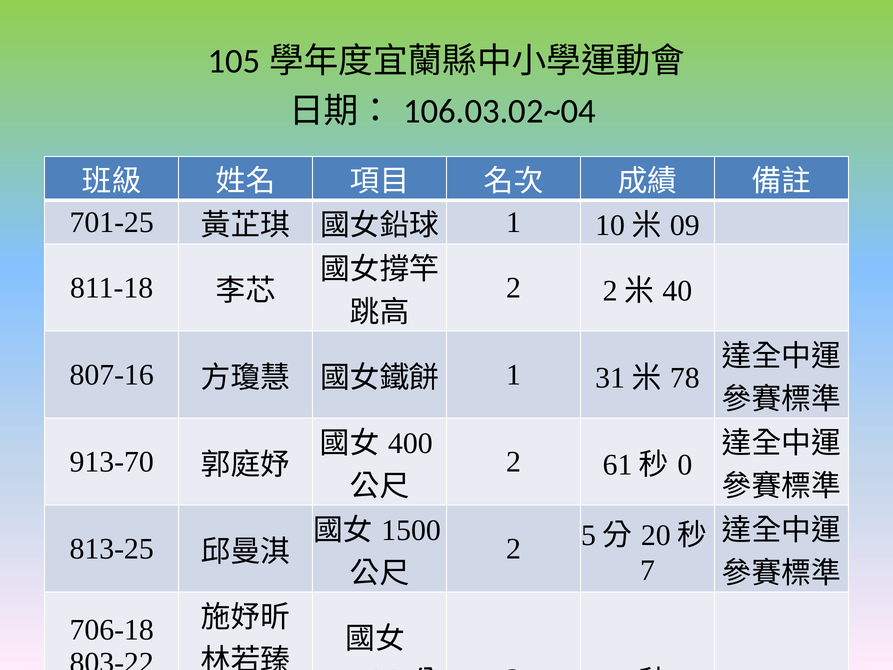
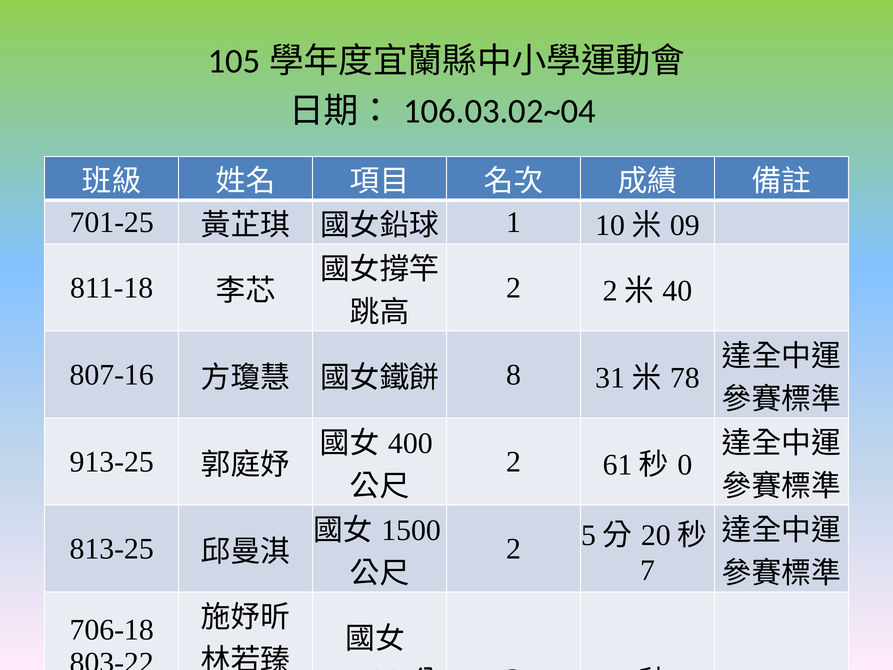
1 at (514, 375): 1 -> 8
913-70: 913-70 -> 913-25
